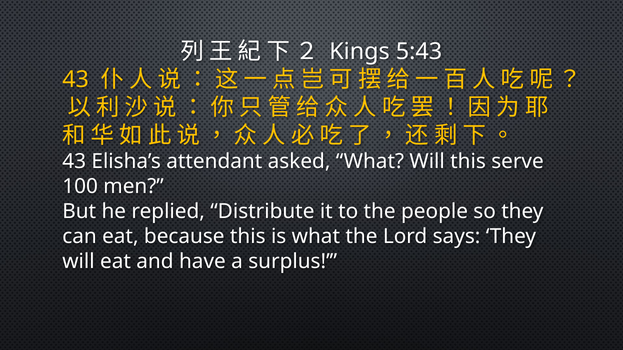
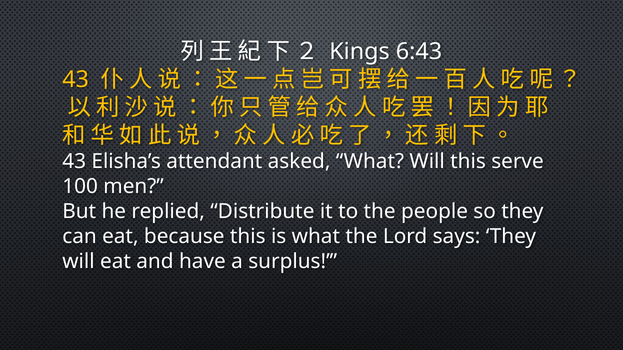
5:43: 5:43 -> 6:43
